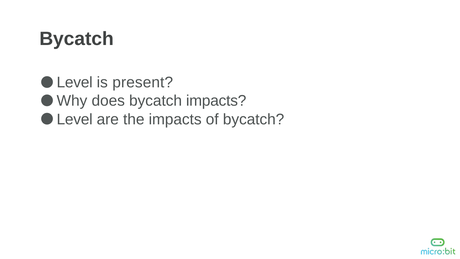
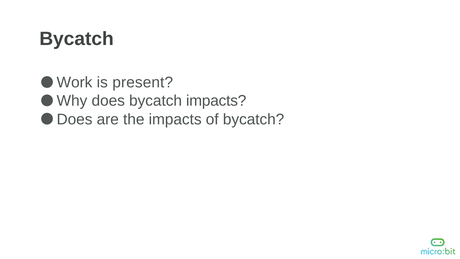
Level at (75, 82): Level -> Work
Level at (75, 119): Level -> Does
